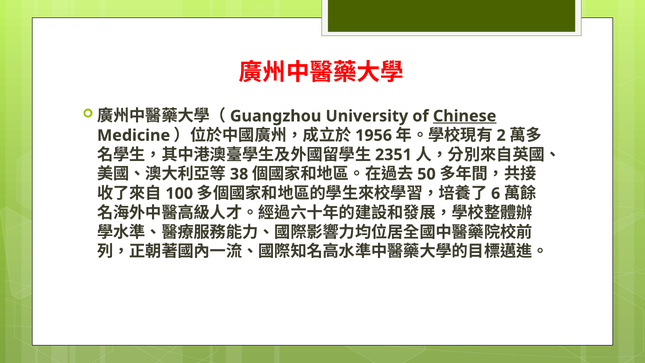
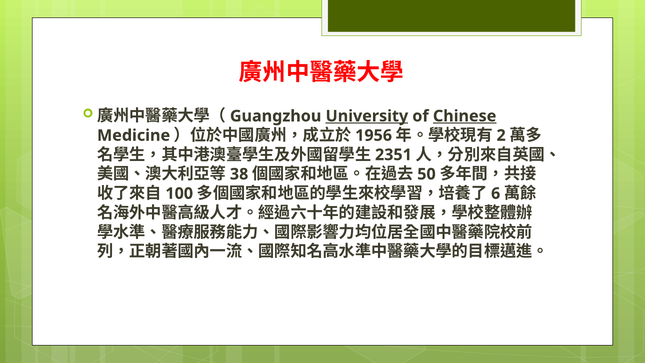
University underline: none -> present
